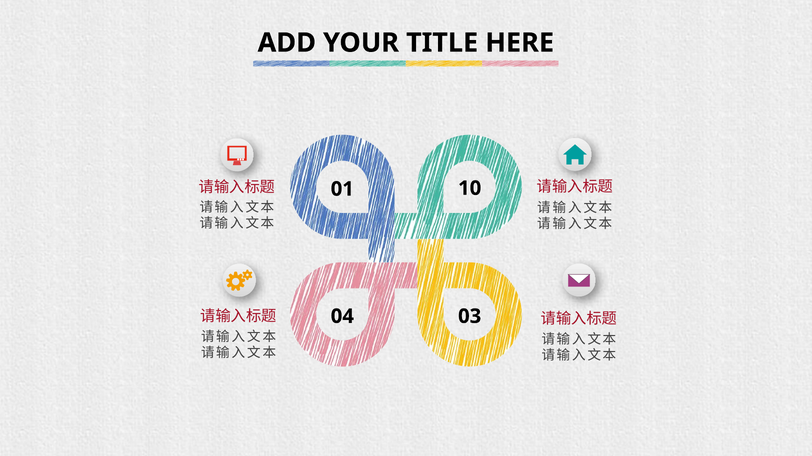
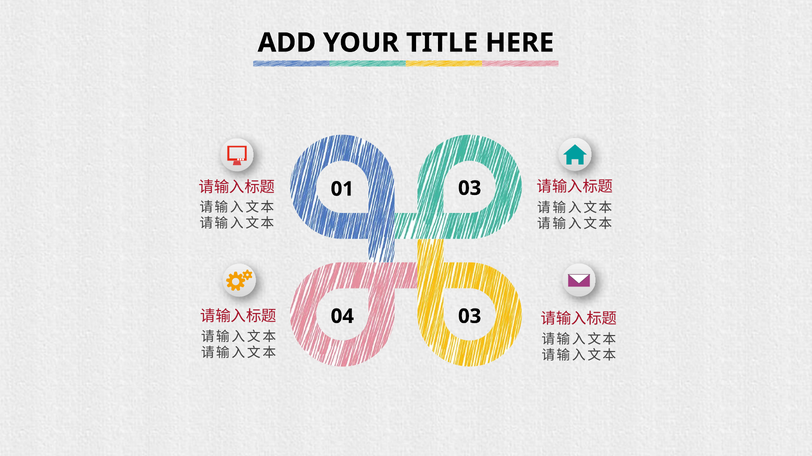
10 at (470, 188): 10 -> 03
